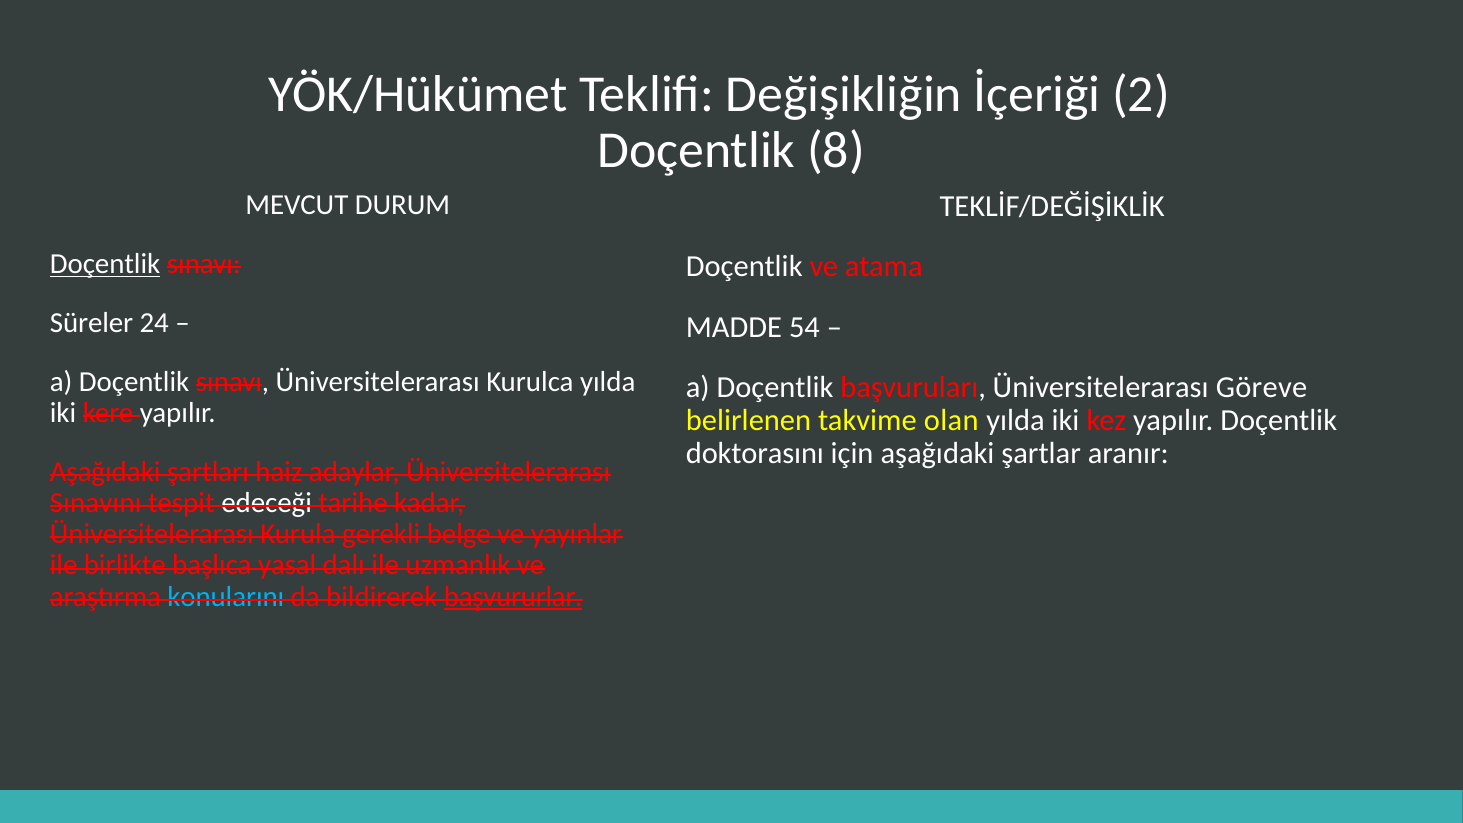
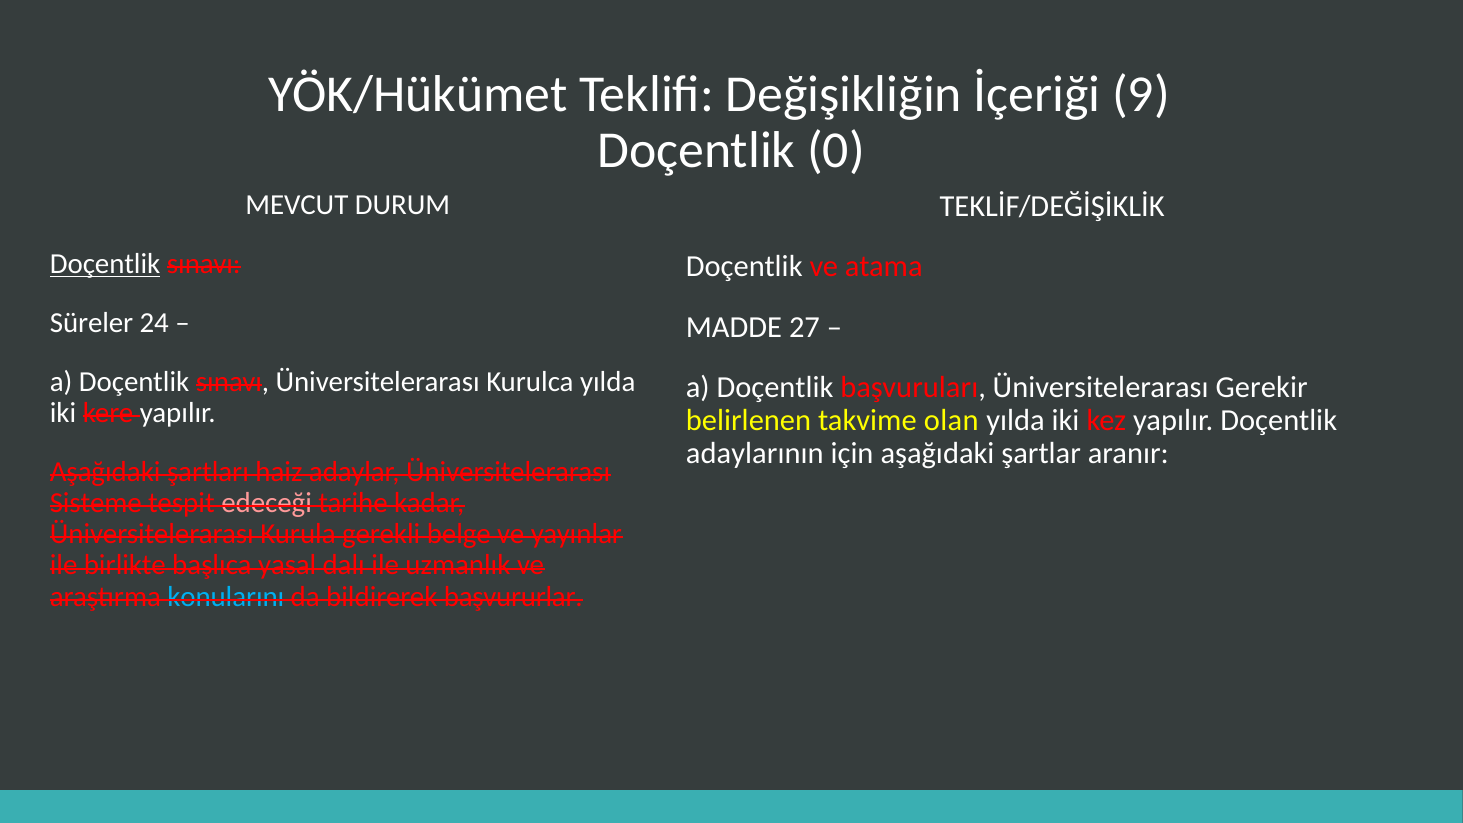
2: 2 -> 9
8: 8 -> 0
54: 54 -> 27
Göreve: Göreve -> Gerekir
doktorasını: doktorasını -> adaylarının
Sınavını: Sınavını -> Sisteme
edeceği colour: white -> pink
başvururlar underline: present -> none
